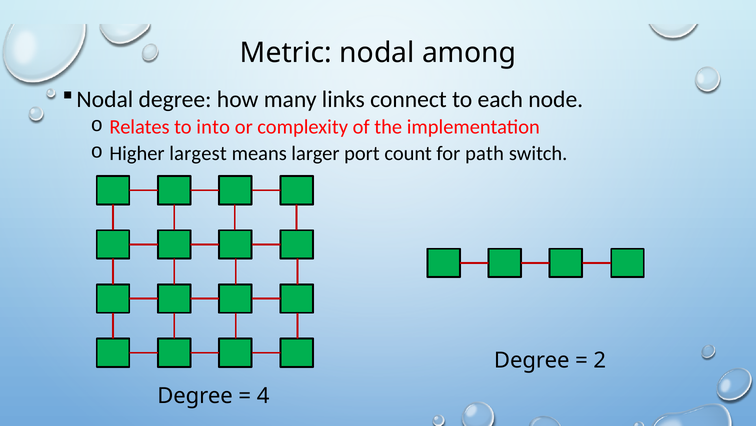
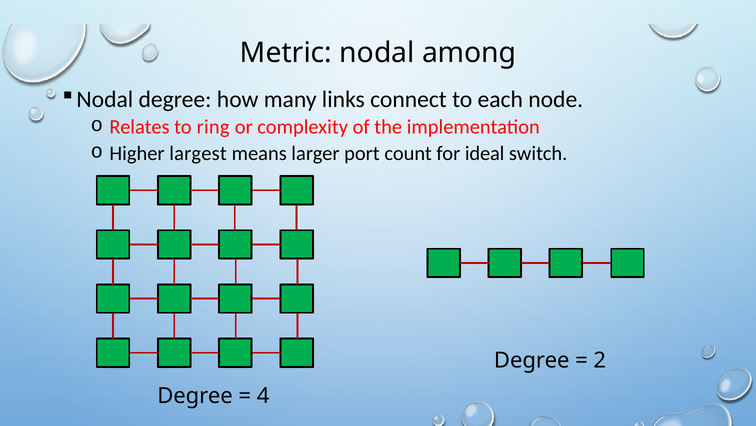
into: into -> ring
path: path -> ideal
